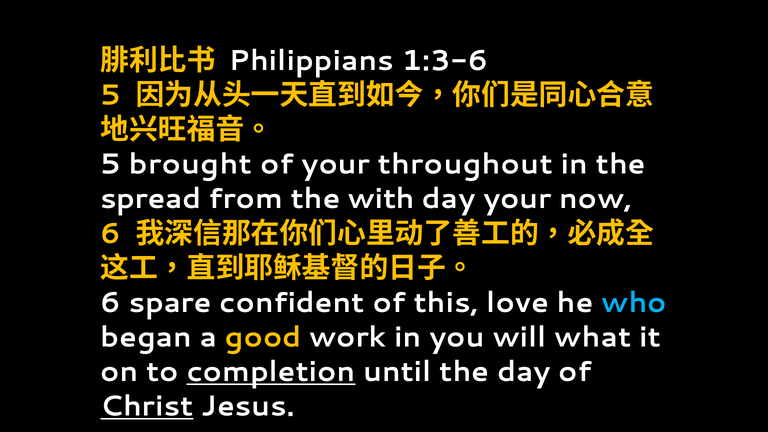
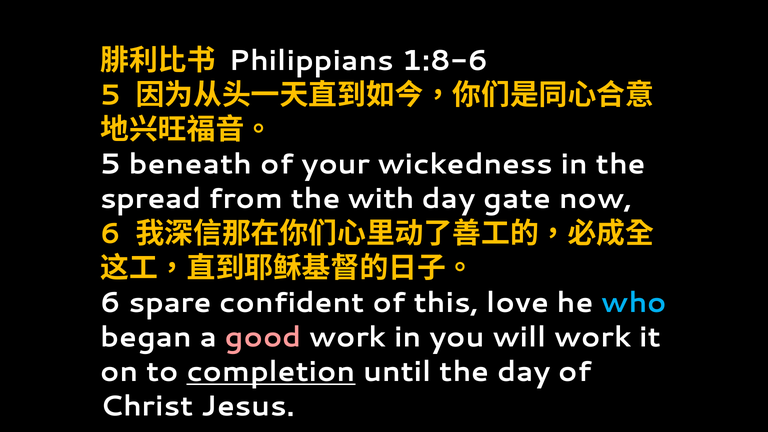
1:3-6: 1:3-6 -> 1:8-6
brought: brought -> beneath
throughout: throughout -> wickedness
day your: your -> gate
good colour: yellow -> pink
will what: what -> work
Christ underline: present -> none
